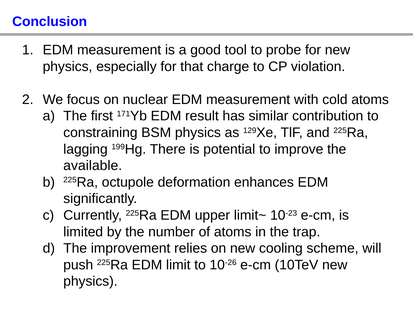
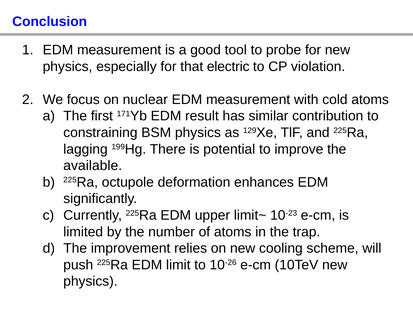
charge: charge -> electric
